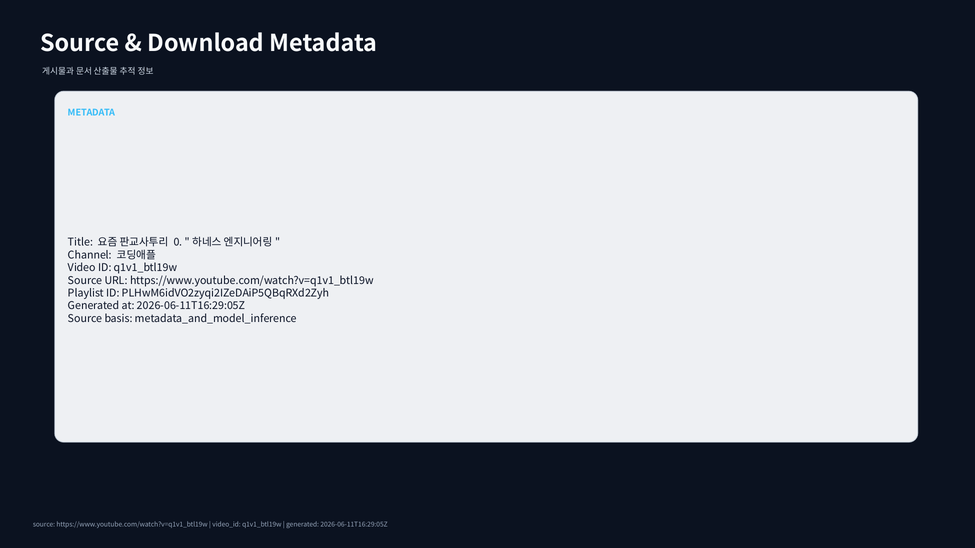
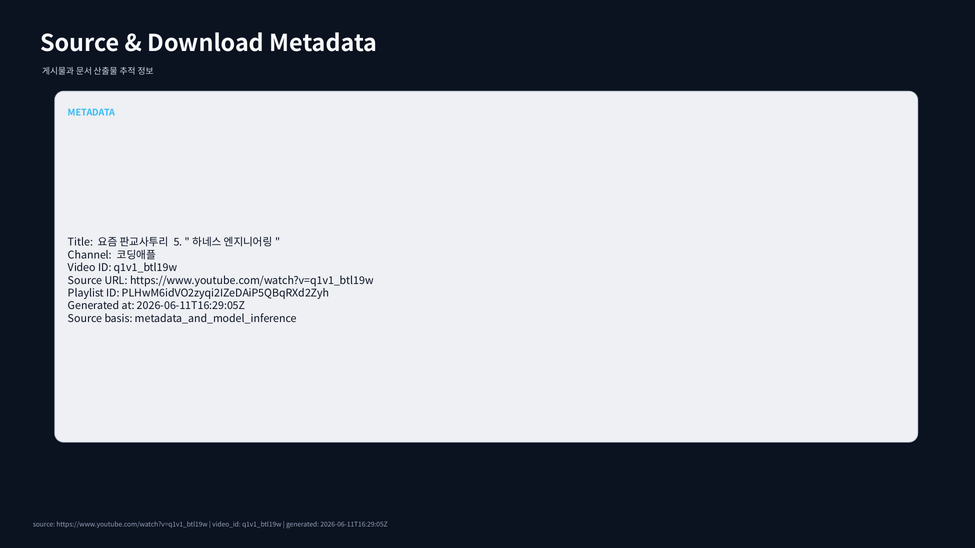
0: 0 -> 5
